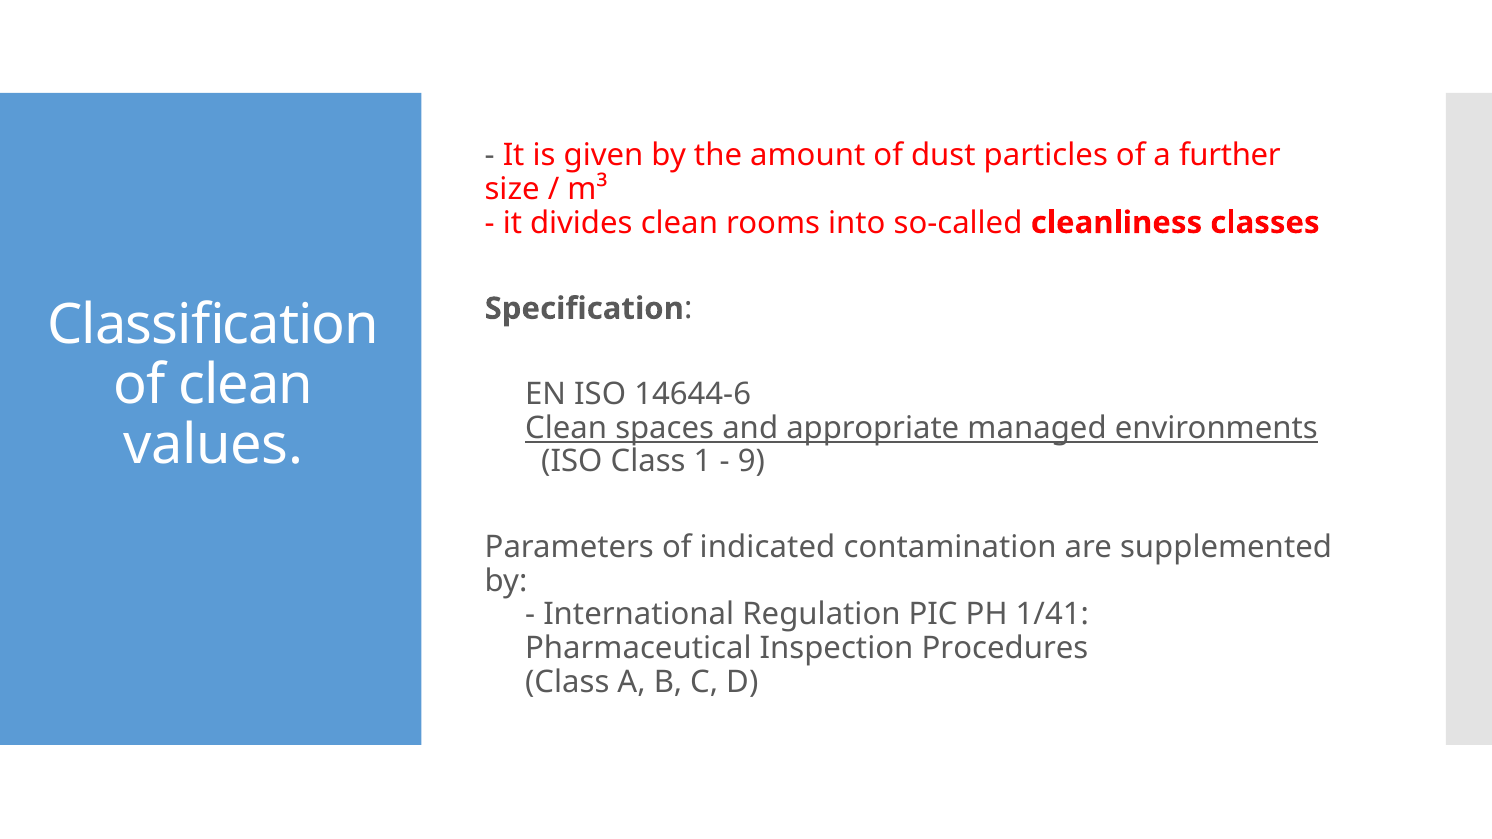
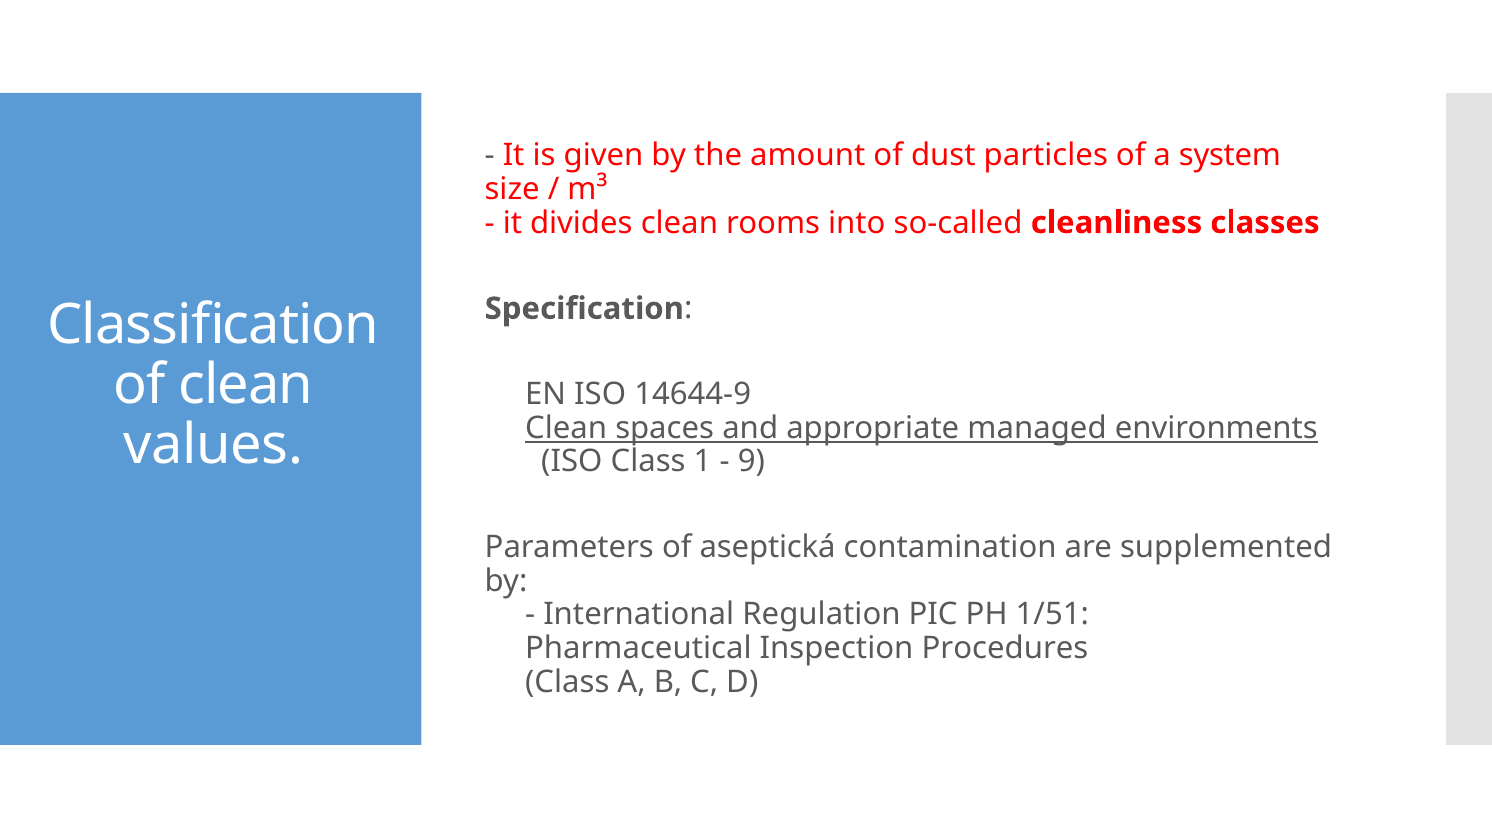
further: further -> system
14644-6: 14644-6 -> 14644-9
indicated: indicated -> aseptická
1/41: 1/41 -> 1/51
